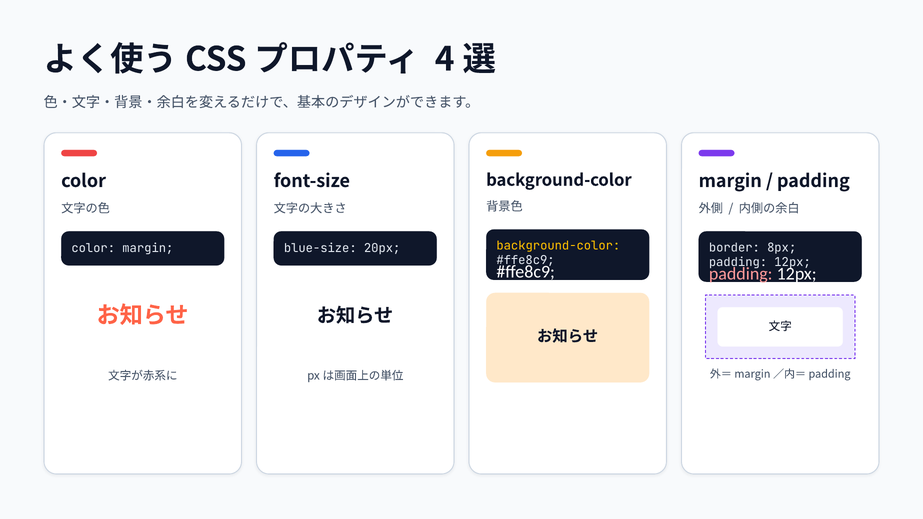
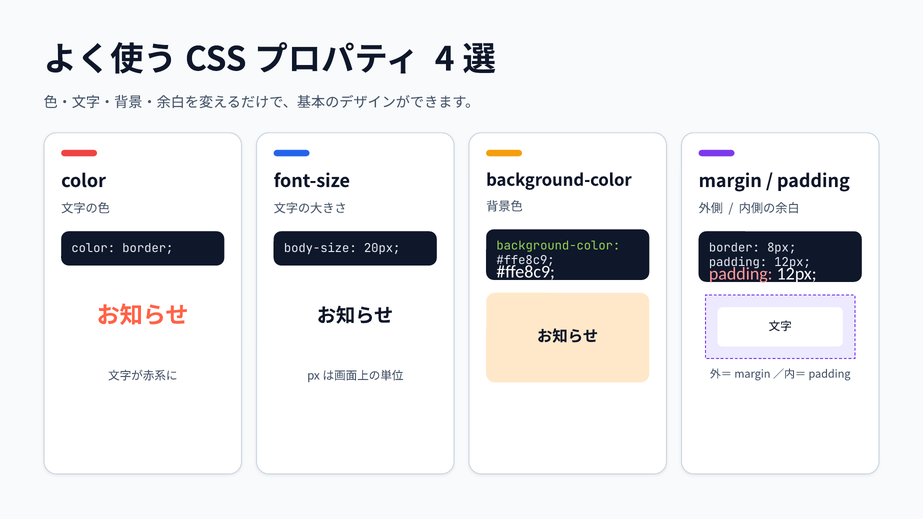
background-color at (558, 246) colour: yellow -> light green
color margin: margin -> border
blue-size: blue-size -> body-size
